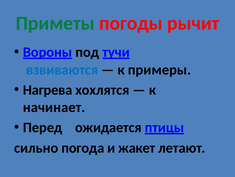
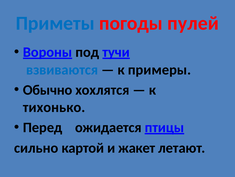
Приметы colour: green -> blue
рычит: рычит -> пулей
Нагрева: Нагрева -> Обычно
начинает: начинает -> тихонько
погода: погода -> картой
